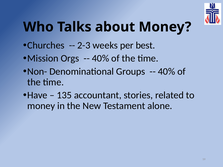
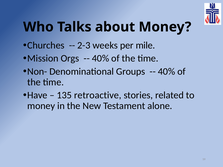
best: best -> mile
accountant: accountant -> retroactive
